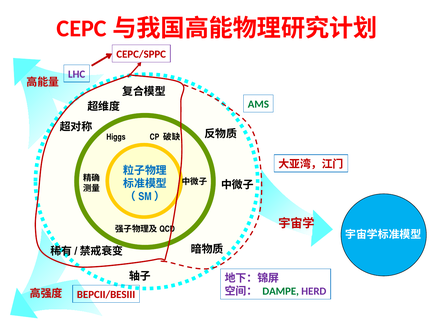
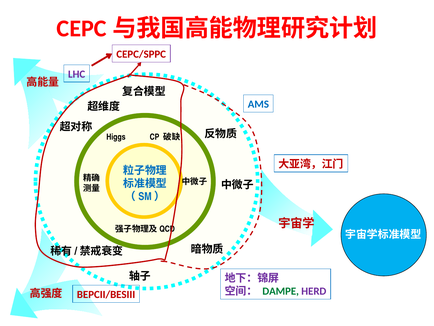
AMS colour: green -> blue
